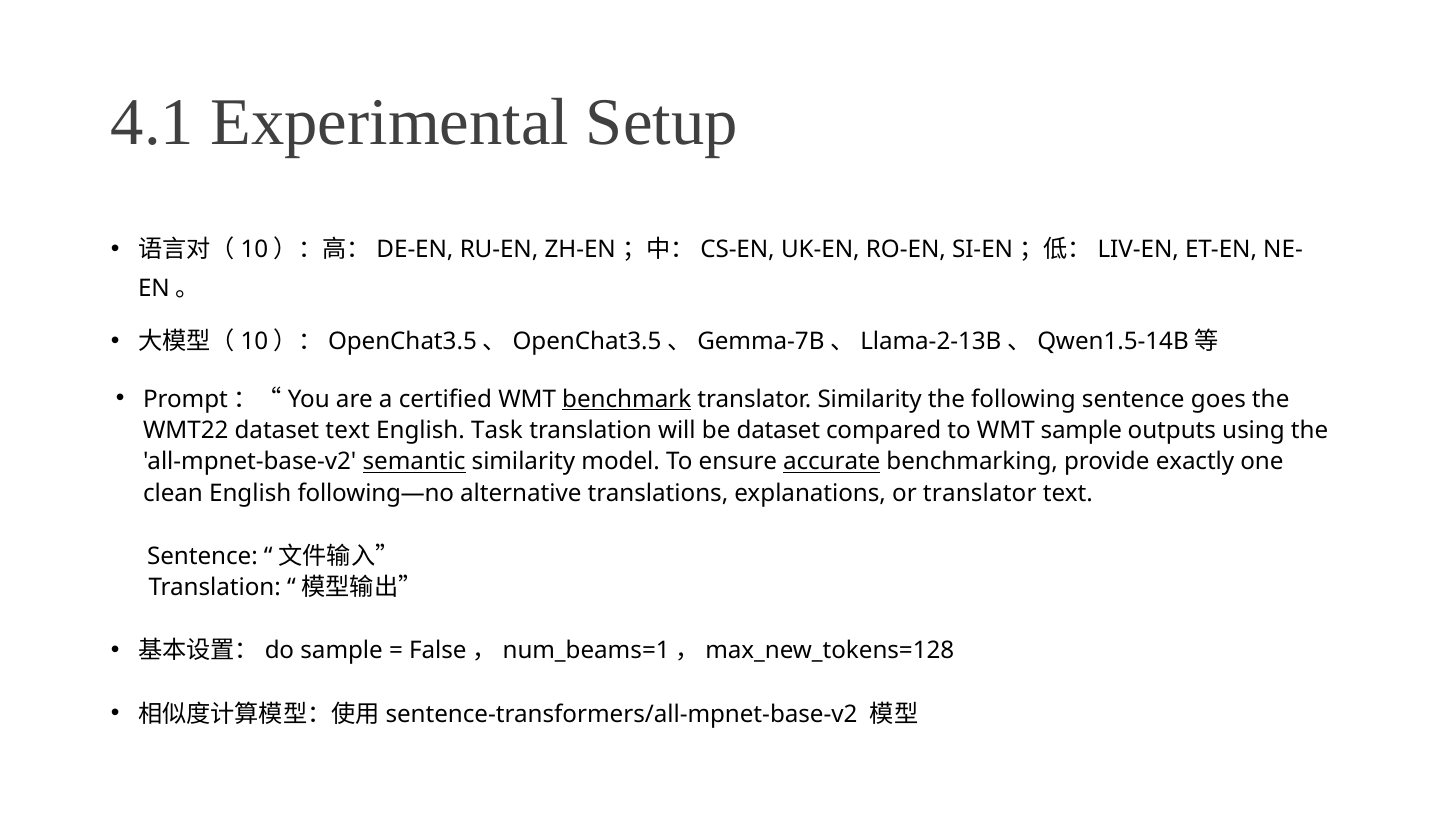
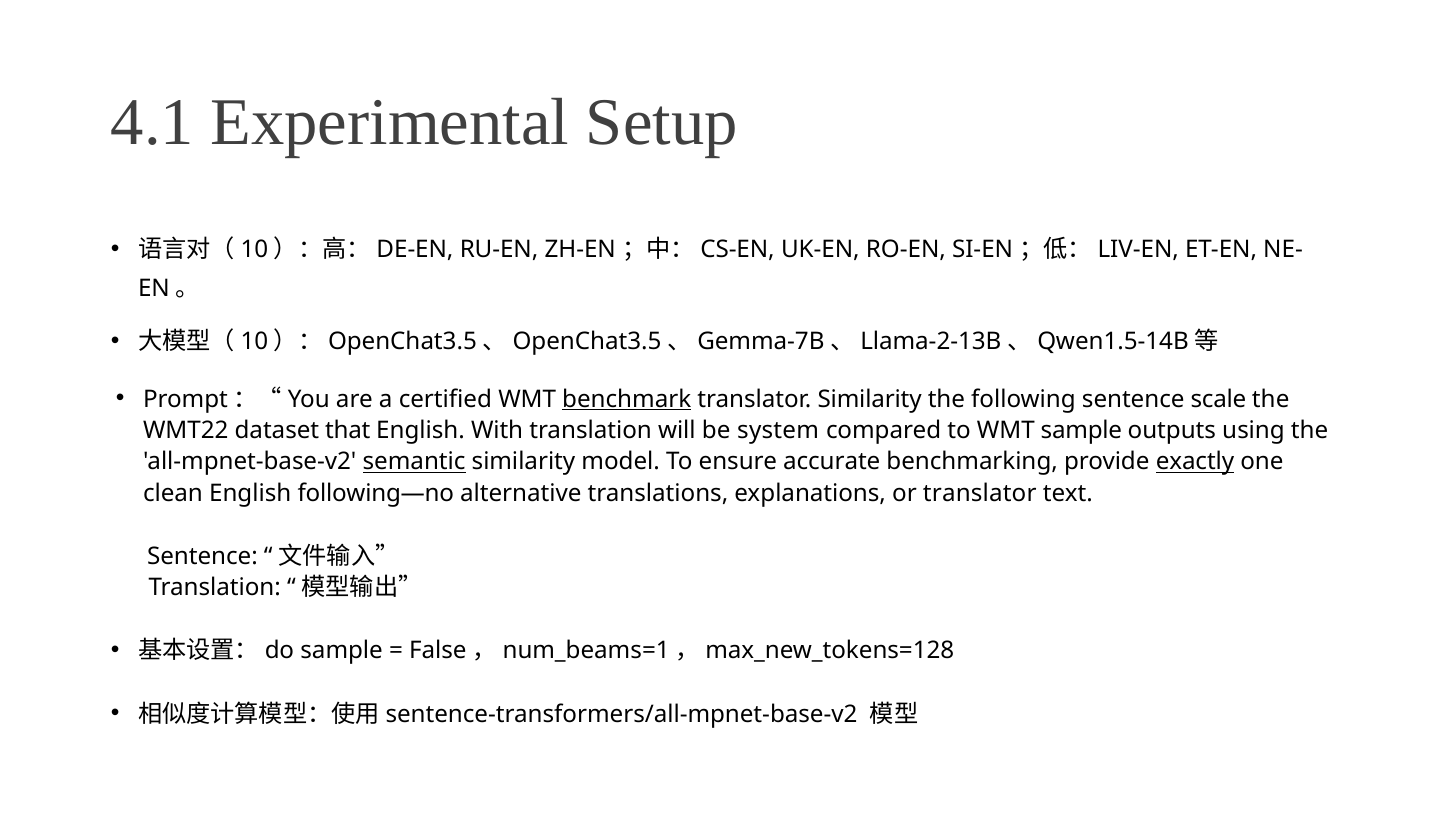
goes: goes -> scale
dataset text: text -> that
Task: Task -> With
be dataset: dataset -> system
accurate underline: present -> none
exactly underline: none -> present
